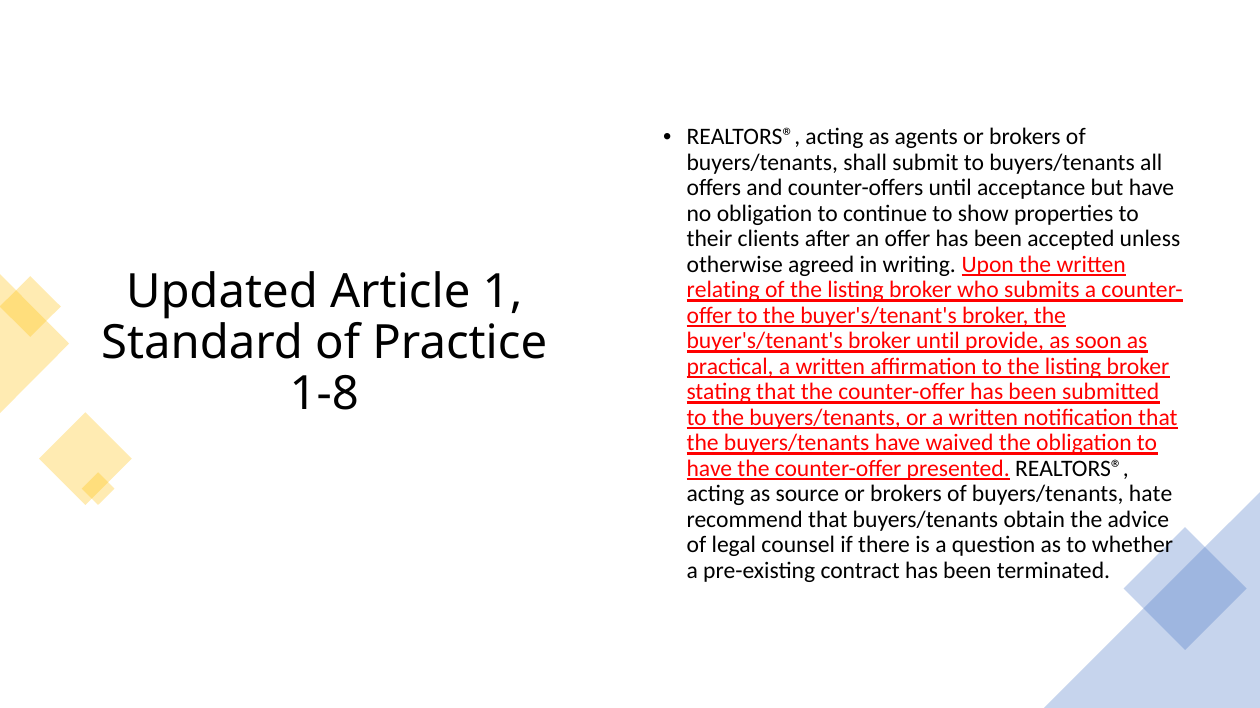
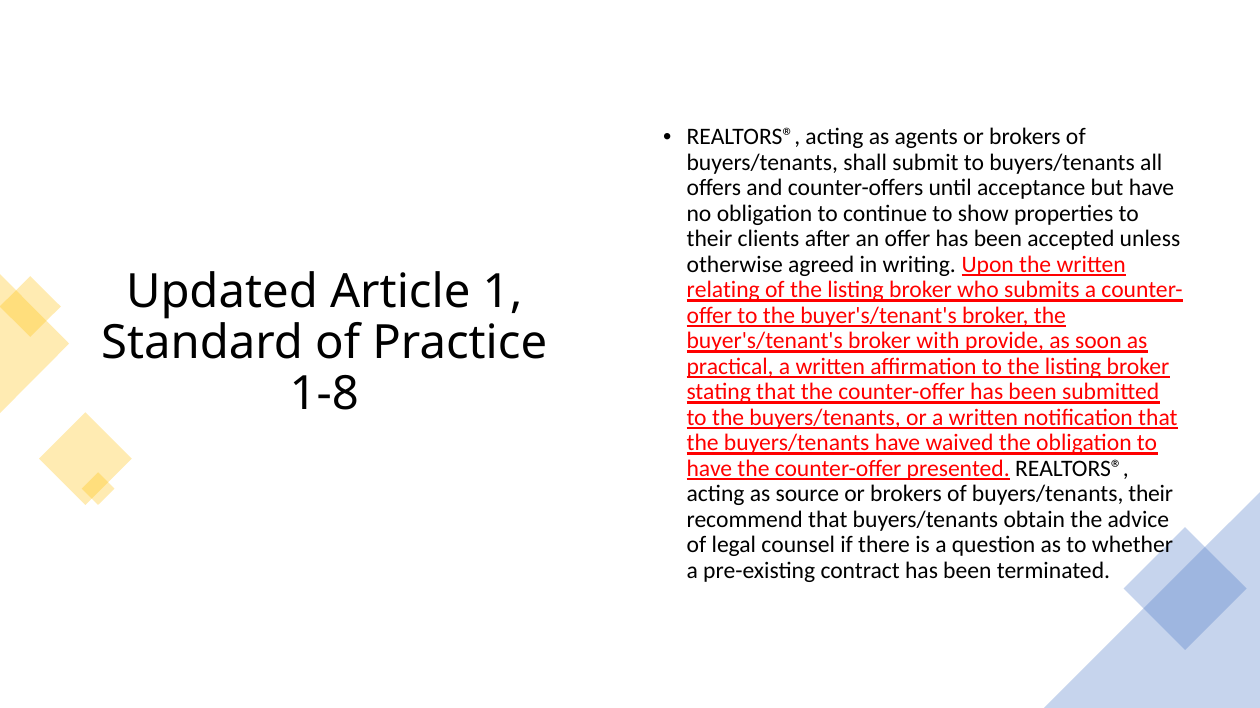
broker until: until -> with
buyers/tenants hate: hate -> their
